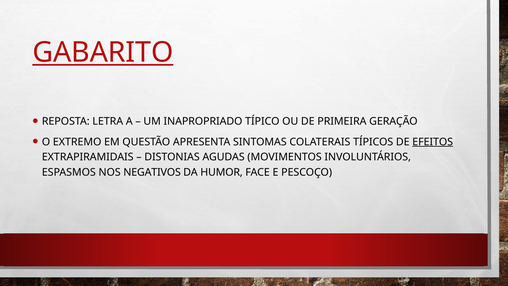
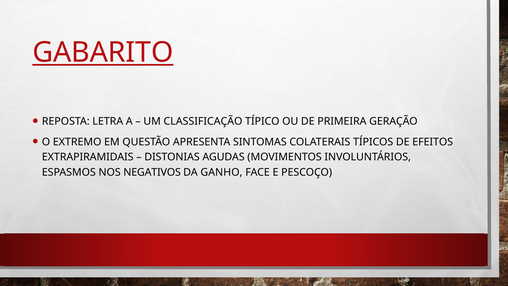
INAPROPRIADO: INAPROPRIADO -> CLASSIFICAÇÃO
EFEITOS underline: present -> none
HUMOR: HUMOR -> GANHO
